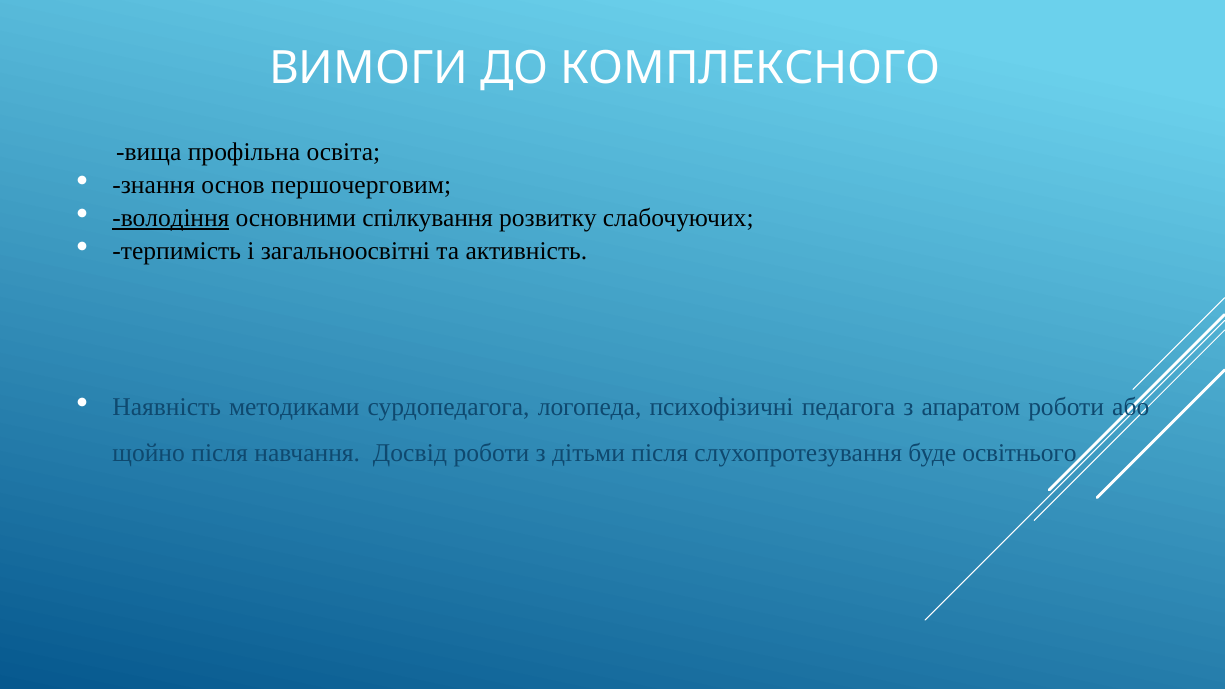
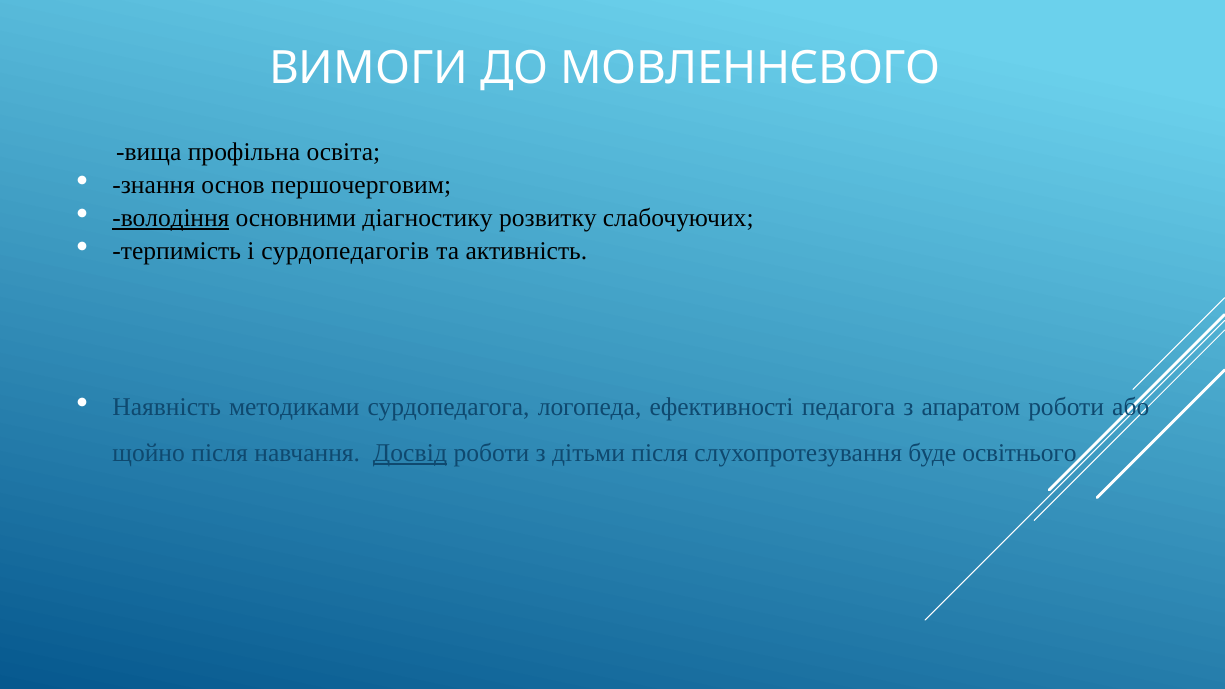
КОМПЛЕКСНОГО: КОМПЛЕКСНОГО -> МОВЛЕННЄВОГО
спілкування: спілкування -> діагностику
загальноосвітні: загальноосвітні -> сурдопедагогів
психофізичні: психофізичні -> ефективності
Досвід underline: none -> present
